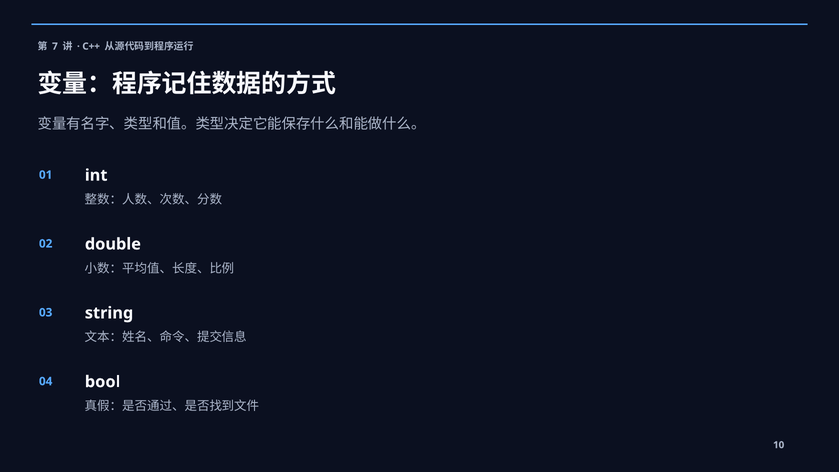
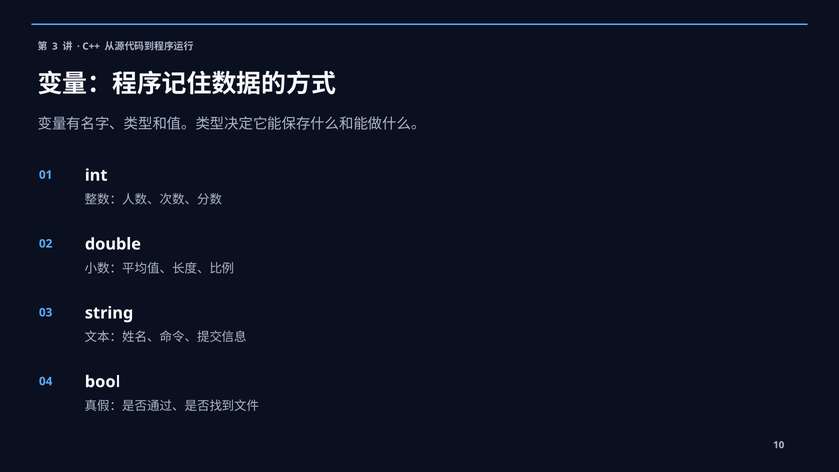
7: 7 -> 3
